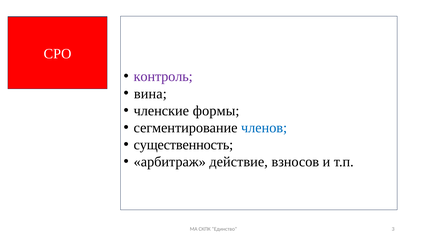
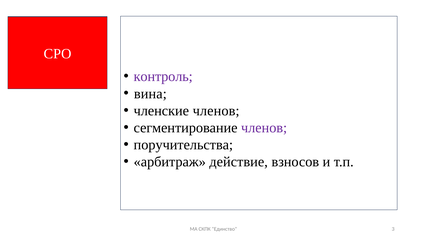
членские формы: формы -> членов
членов at (264, 128) colour: blue -> purple
существенность: существенность -> поручительства
